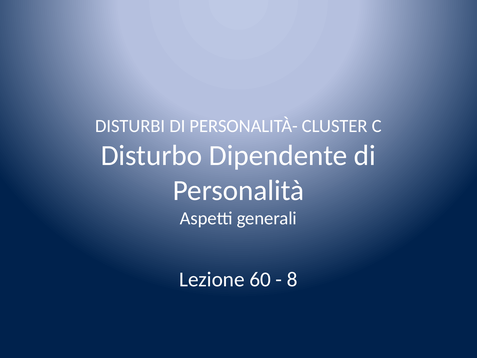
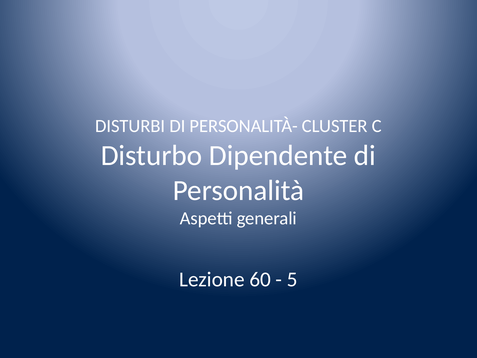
8: 8 -> 5
